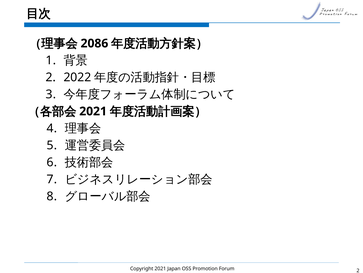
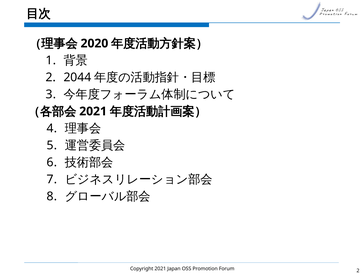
2086: 2086 -> 2020
2022: 2022 -> 2044
